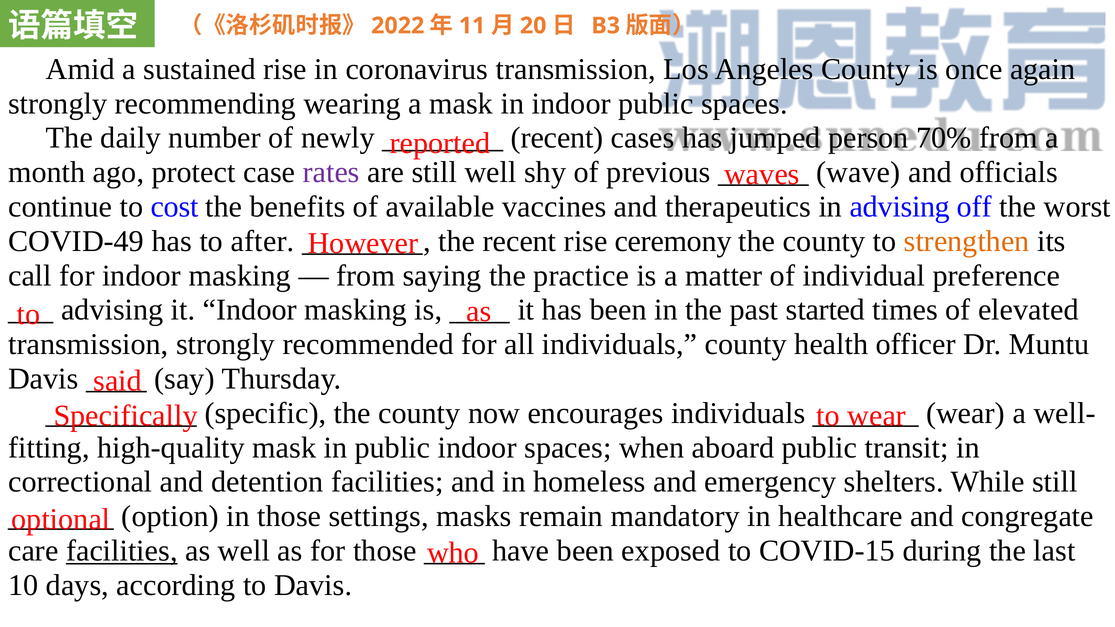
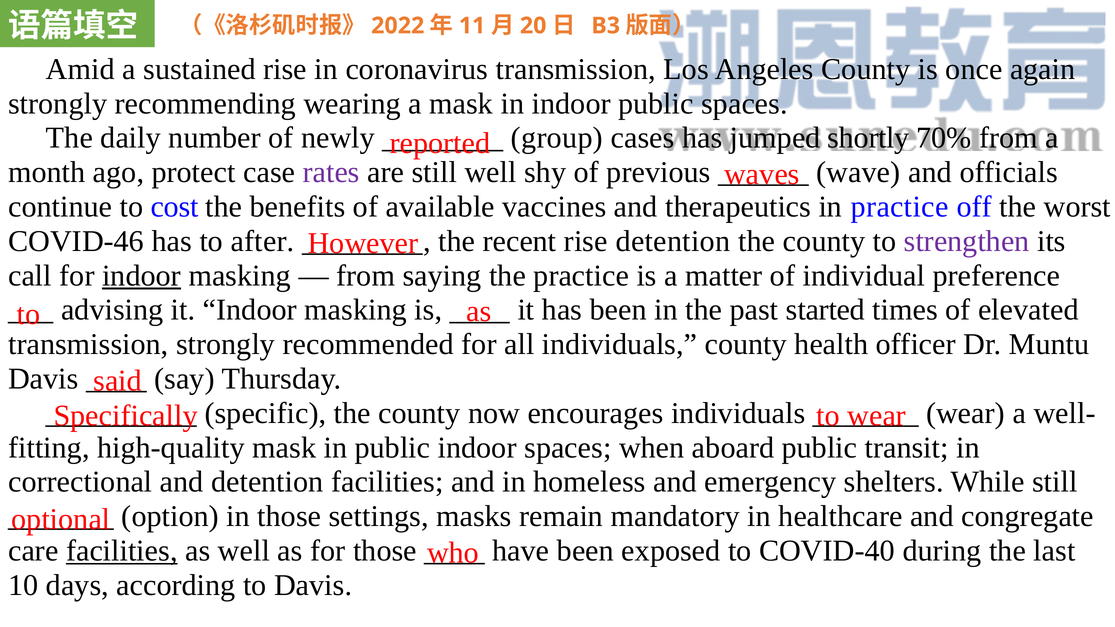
recent at (557, 138): recent -> group
person: person -> shortly
in advising: advising -> practice
COVID-49: COVID-49 -> COVID-46
rise ceremony: ceremony -> detention
strengthen colour: orange -> purple
indoor at (142, 276) underline: none -> present
COVID-15: COVID-15 -> COVID-40
